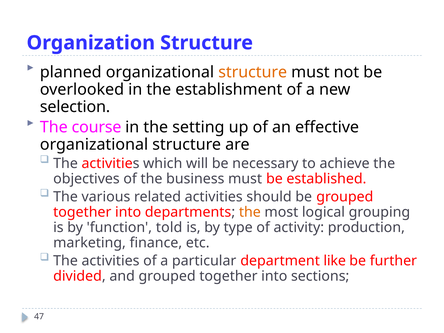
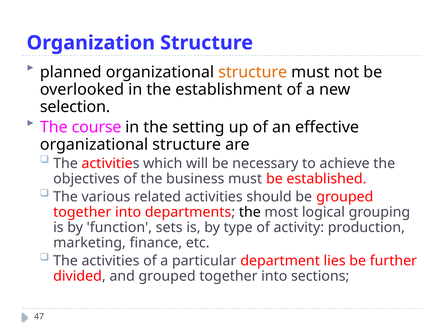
the at (250, 212) colour: orange -> black
told: told -> sets
like: like -> lies
